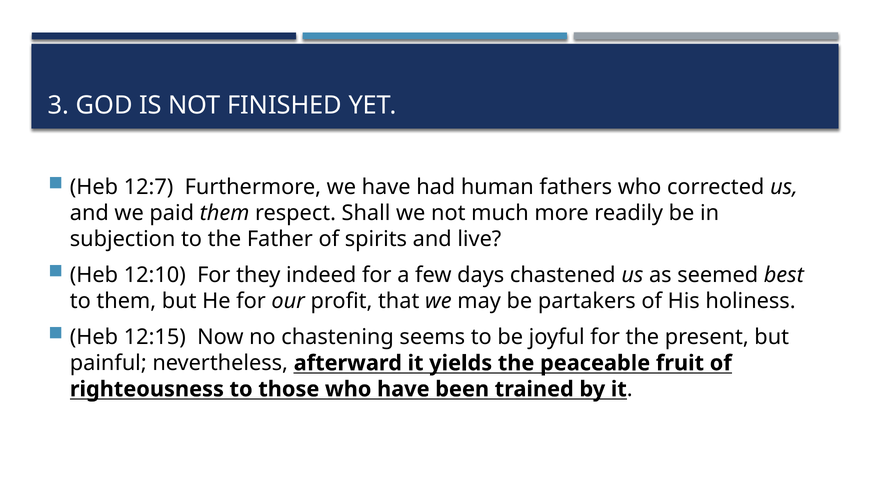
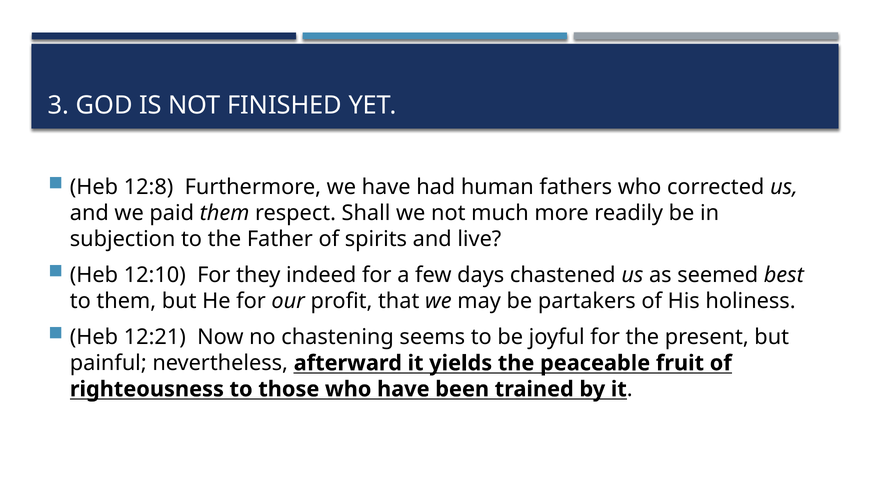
12:7: 12:7 -> 12:8
12:15: 12:15 -> 12:21
